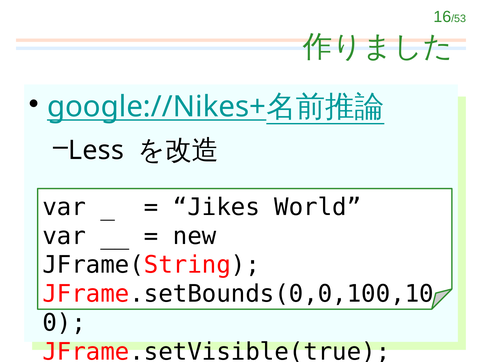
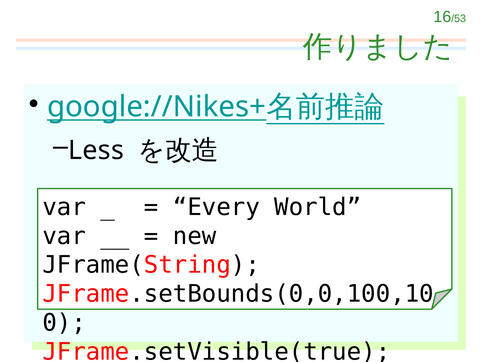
Jikes: Jikes -> Every
